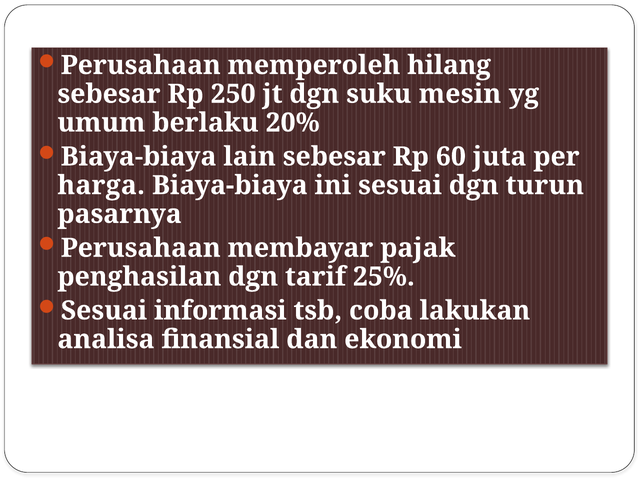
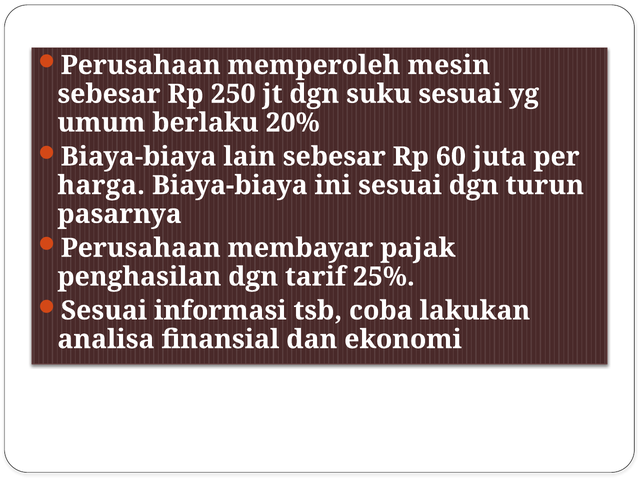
hilang: hilang -> mesin
suku mesin: mesin -> sesuai
